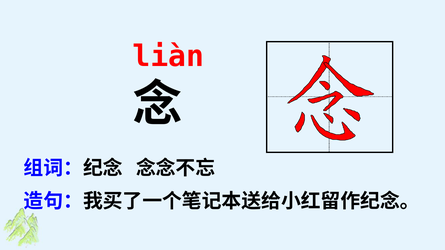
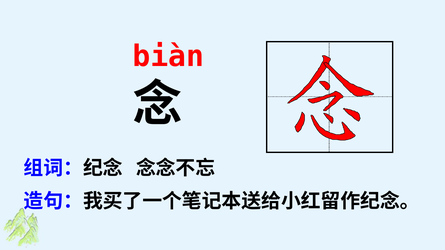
liàn: liàn -> biàn
